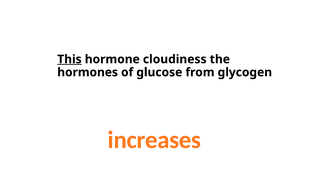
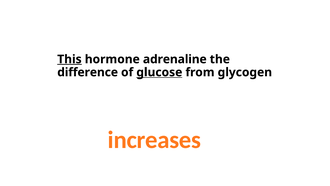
cloudiness: cloudiness -> adrenaline
hormones: hormones -> difference
glucose underline: none -> present
